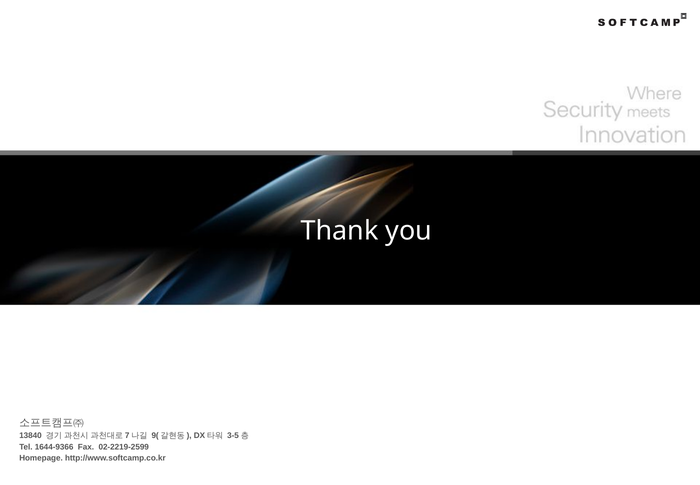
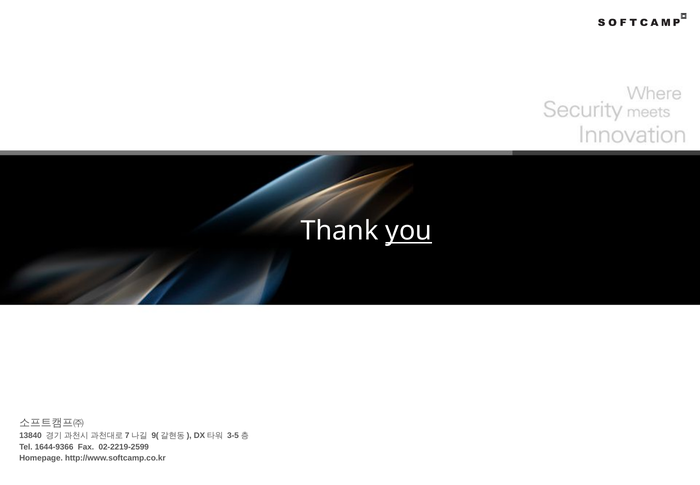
you underline: none -> present
